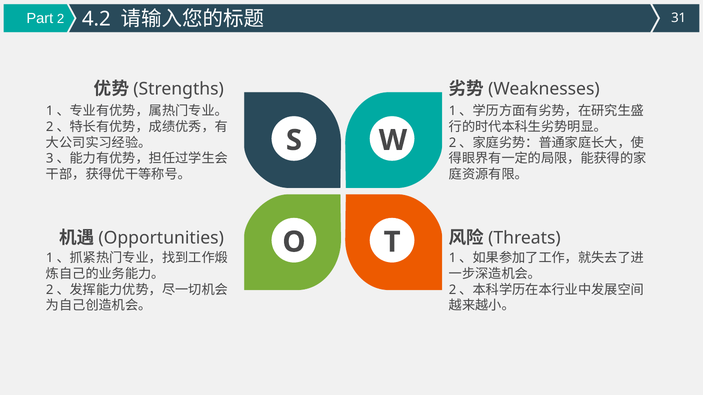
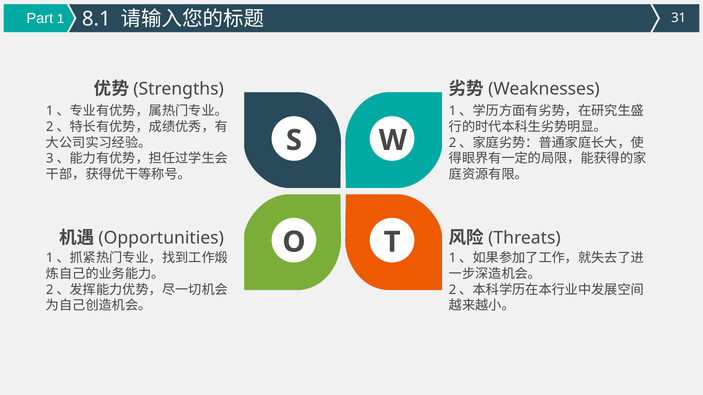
2: 2 -> 1
4.2: 4.2 -> 8.1
